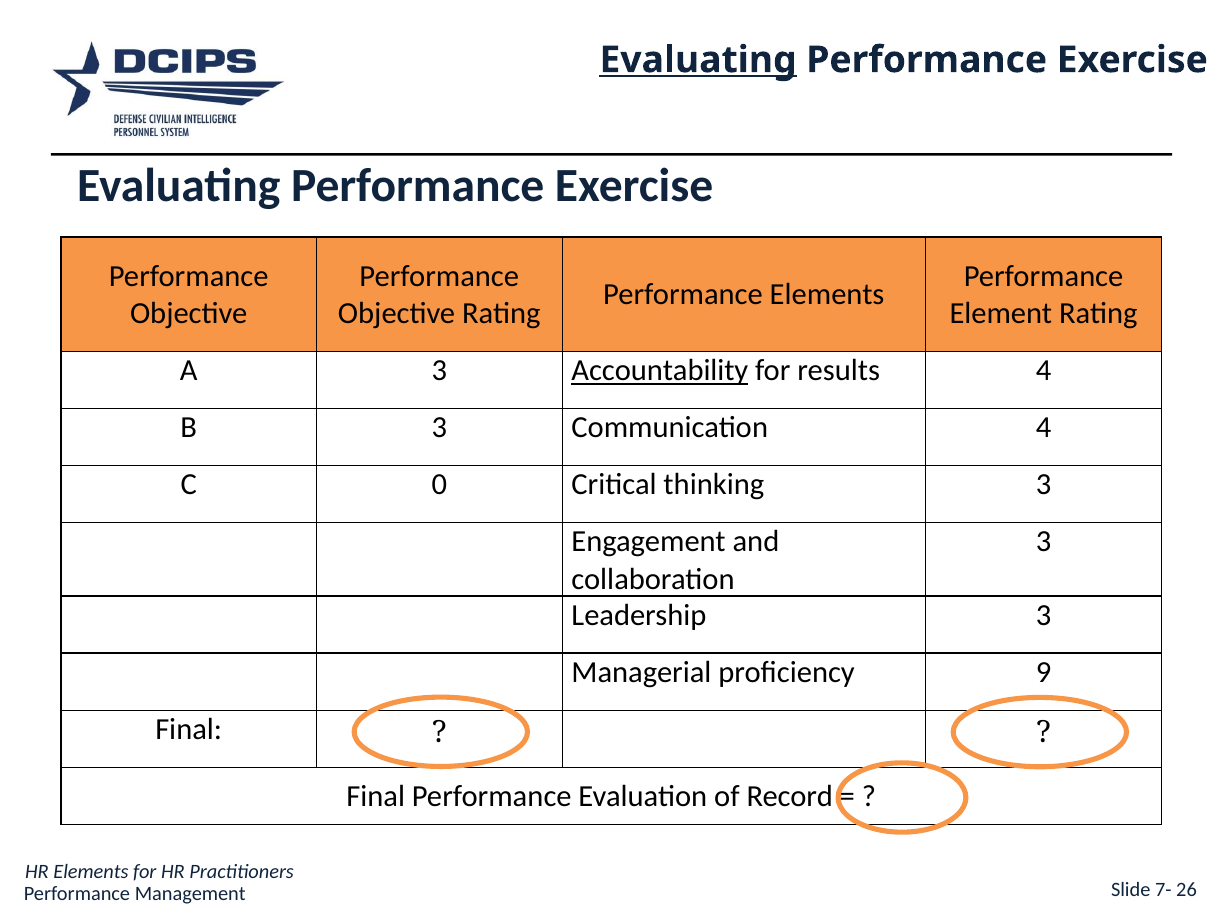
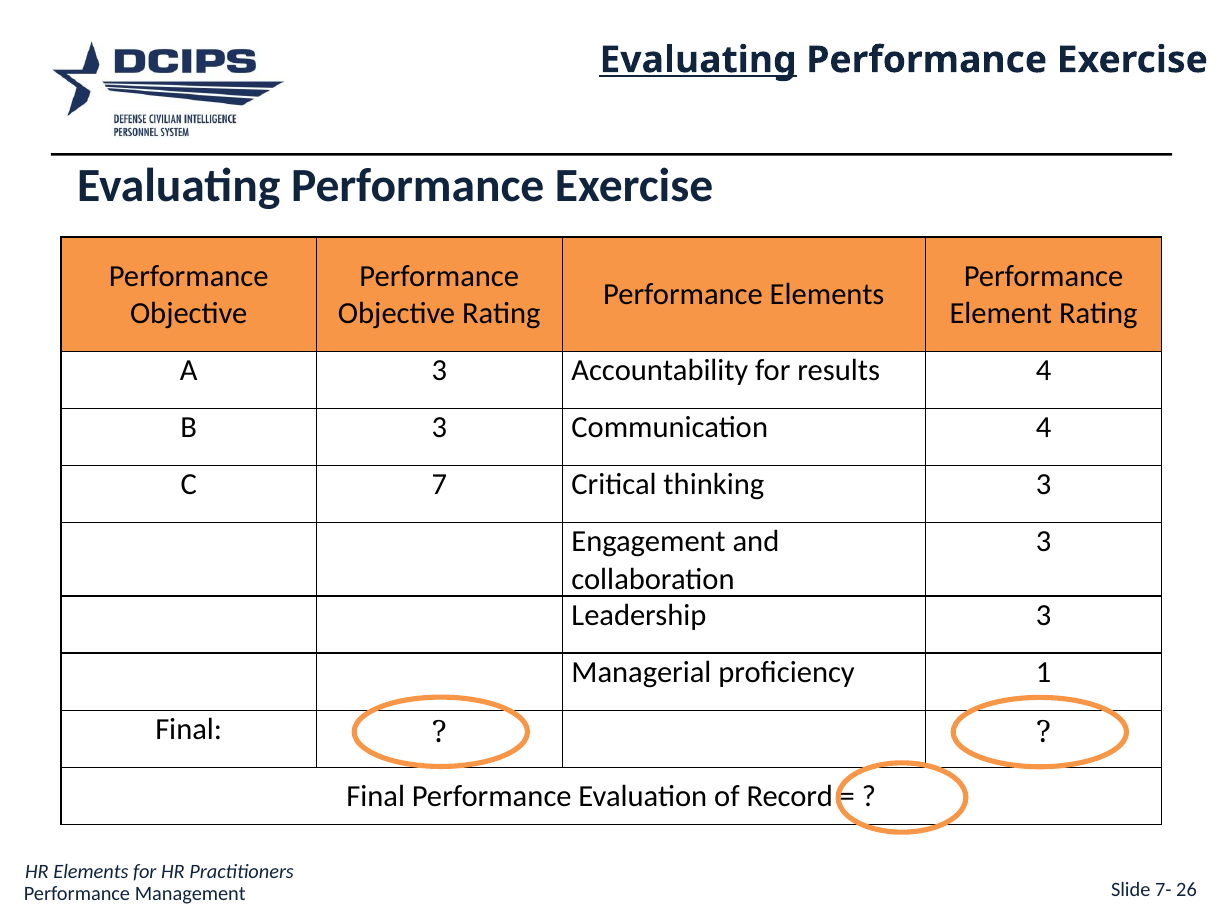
Accountability underline: present -> none
0: 0 -> 7
9: 9 -> 1
